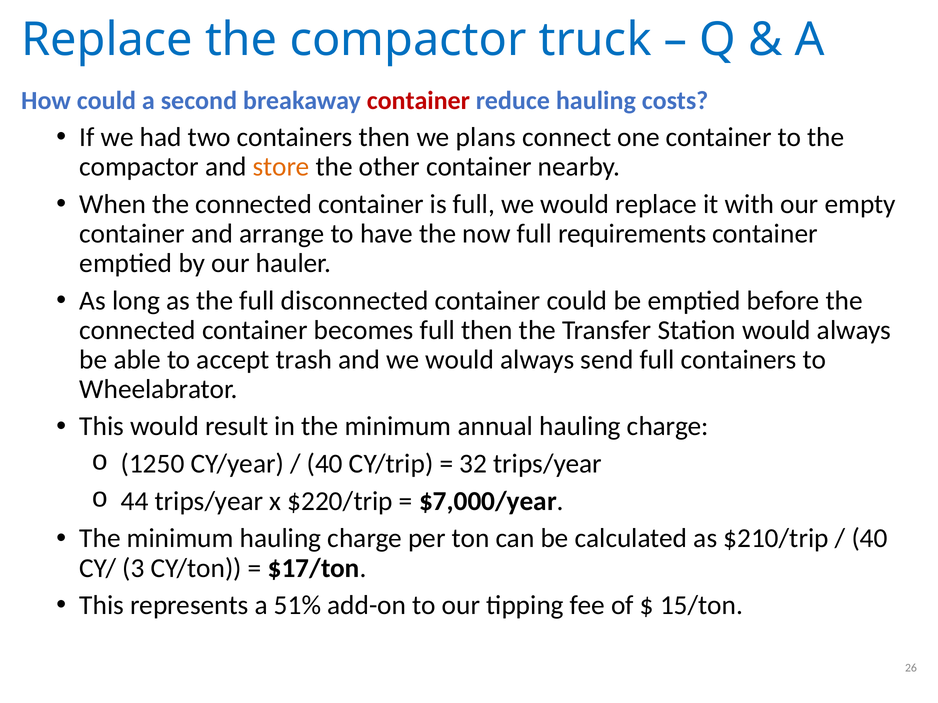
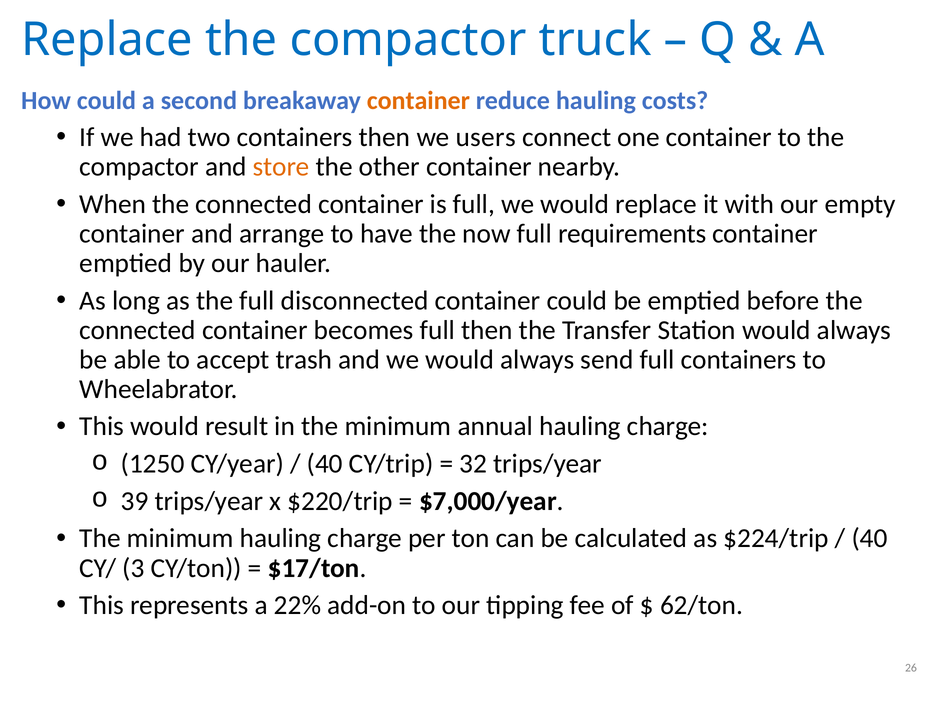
container at (418, 101) colour: red -> orange
plans: plans -> users
44: 44 -> 39
$210/trip: $210/trip -> $224/trip
51%: 51% -> 22%
15/ton: 15/ton -> 62/ton
